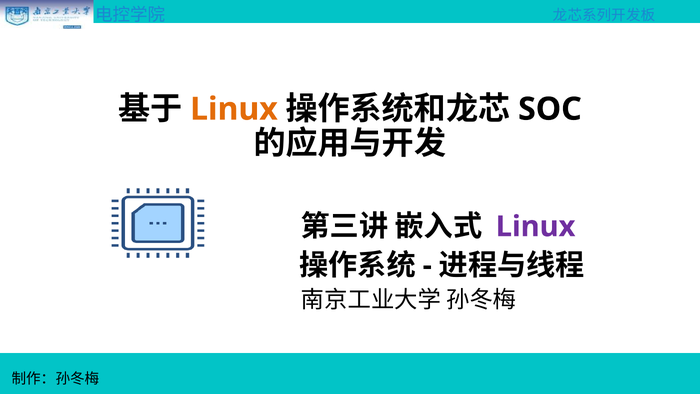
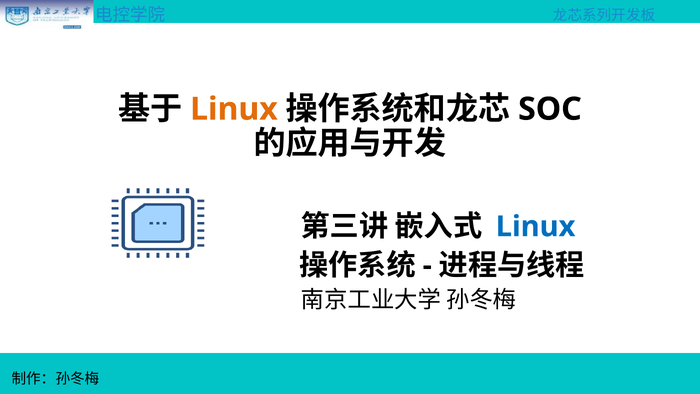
Linux at (536, 226) colour: purple -> blue
